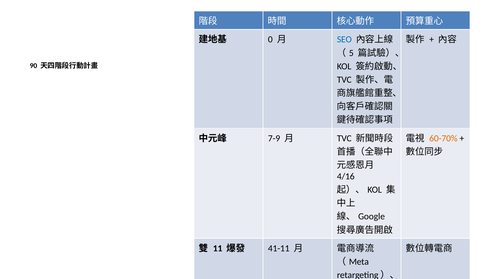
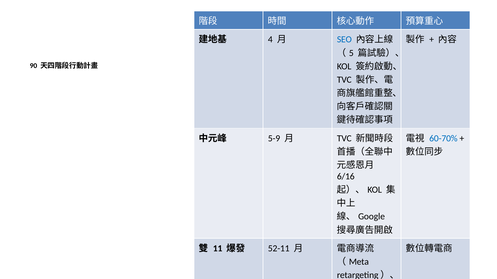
0: 0 -> 4
7-9: 7-9 -> 5-9
60-70% colour: orange -> blue
4/16: 4/16 -> 6/16
41-11: 41-11 -> 52-11
